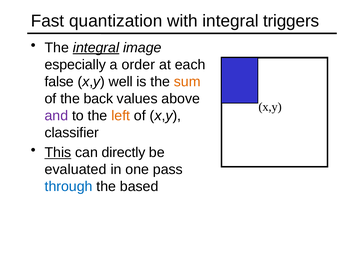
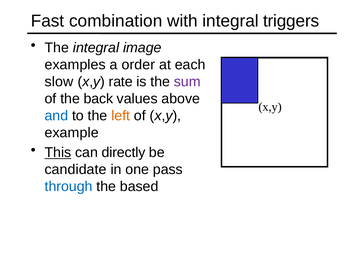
quantization: quantization -> combination
integral at (96, 48) underline: present -> none
especially: especially -> examples
false: false -> slow
well: well -> rate
sum colour: orange -> purple
and colour: purple -> blue
classifier: classifier -> example
evaluated: evaluated -> candidate
